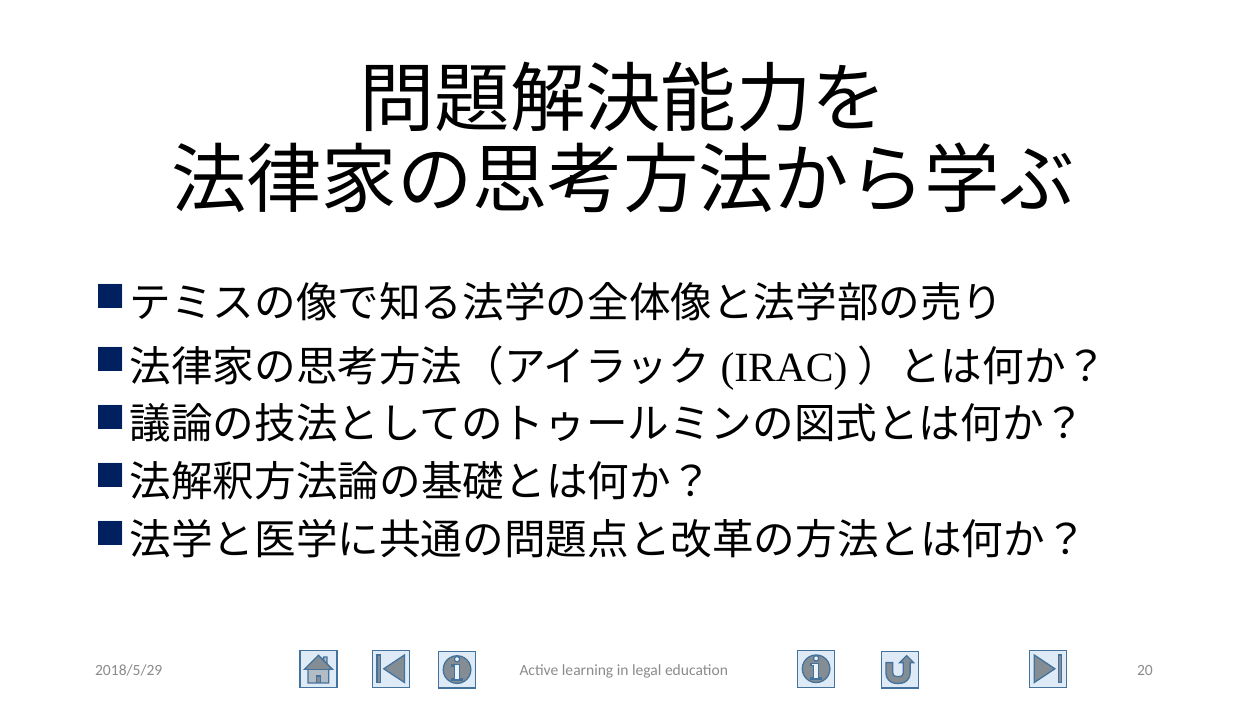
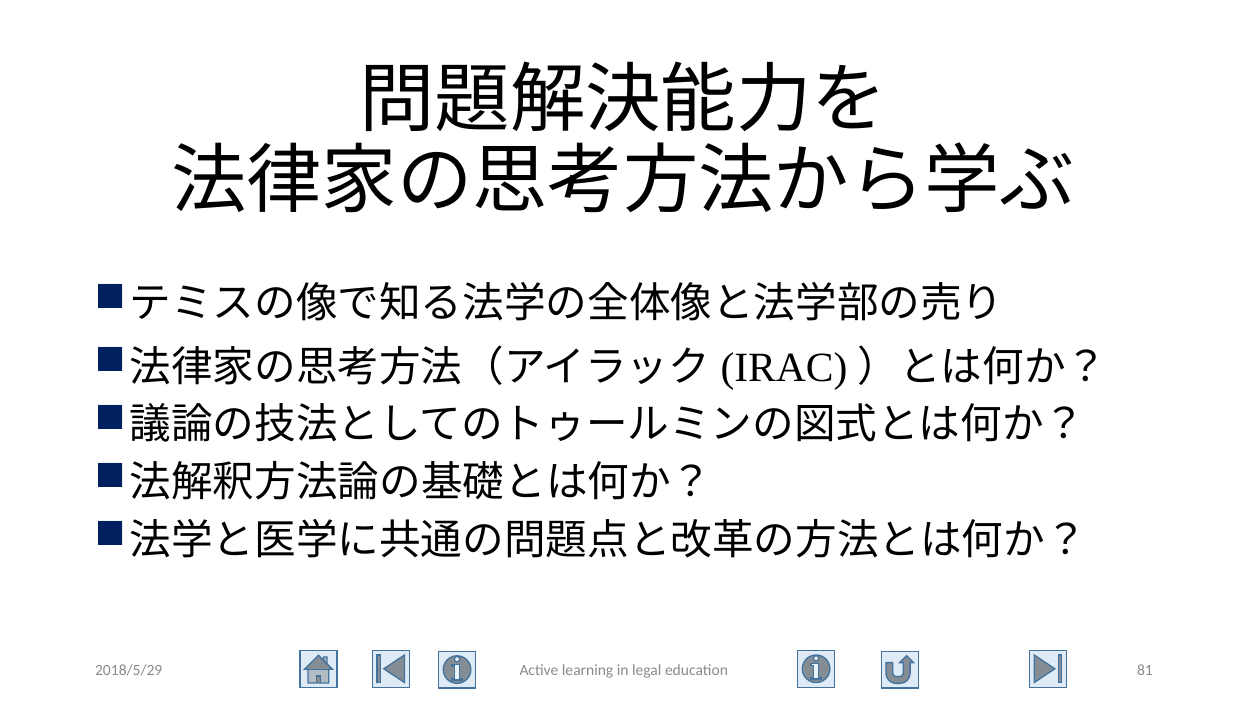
20: 20 -> 81
